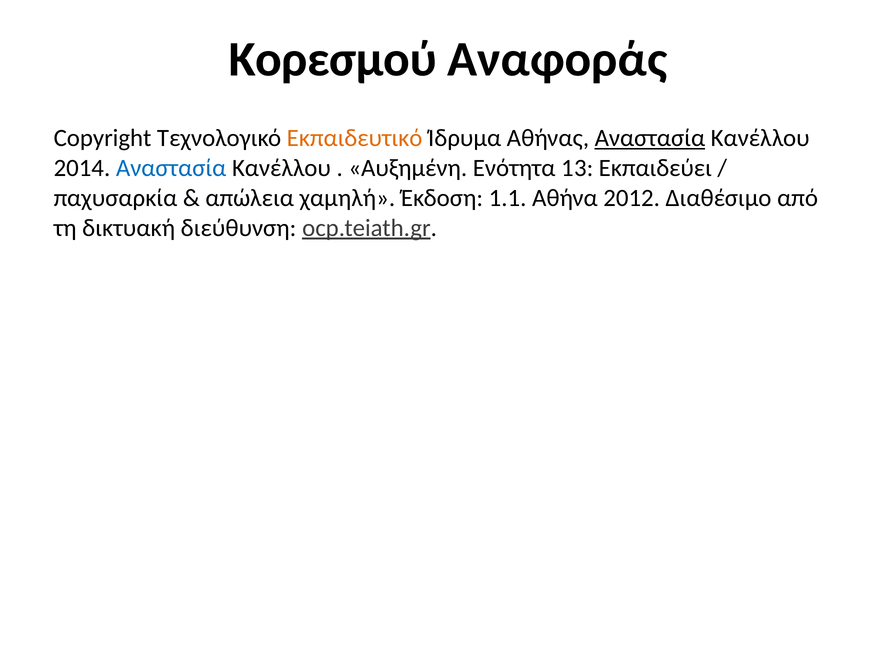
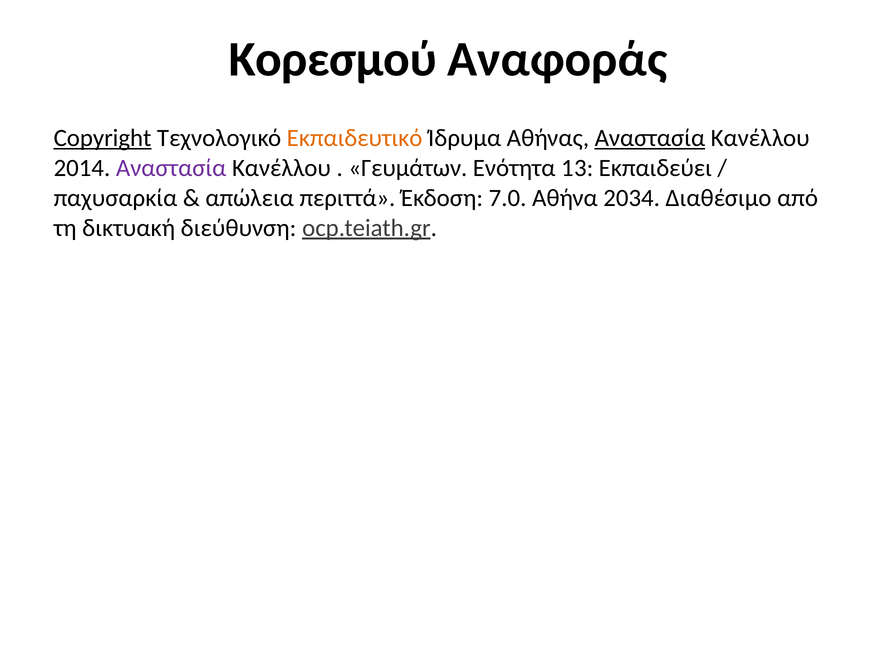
Copyright underline: none -> present
Αναστασία at (171, 168) colour: blue -> purple
Αυξημένη: Αυξημένη -> Γευμάτων
χαμηλή: χαμηλή -> περιττά
1.1: 1.1 -> 7.0
2012: 2012 -> 2034
